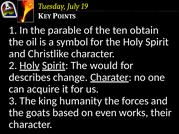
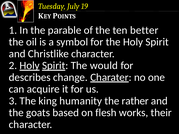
obtain: obtain -> better
forces: forces -> rather
even: even -> flesh
